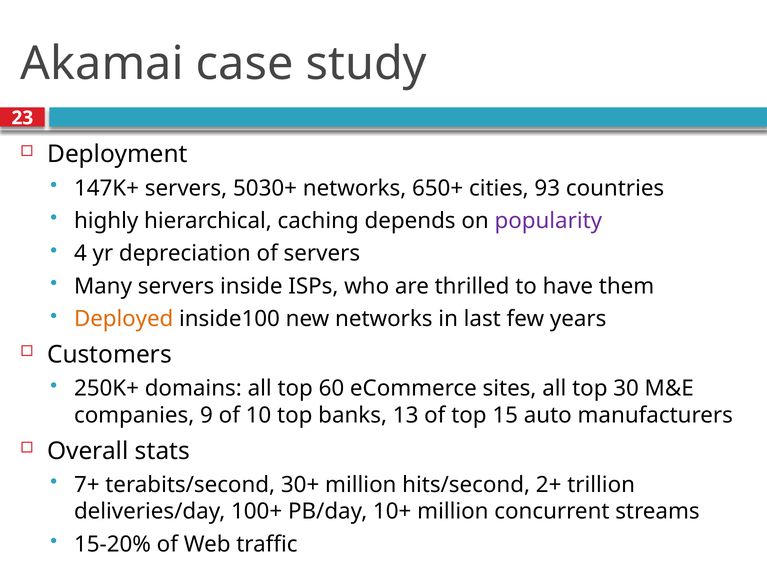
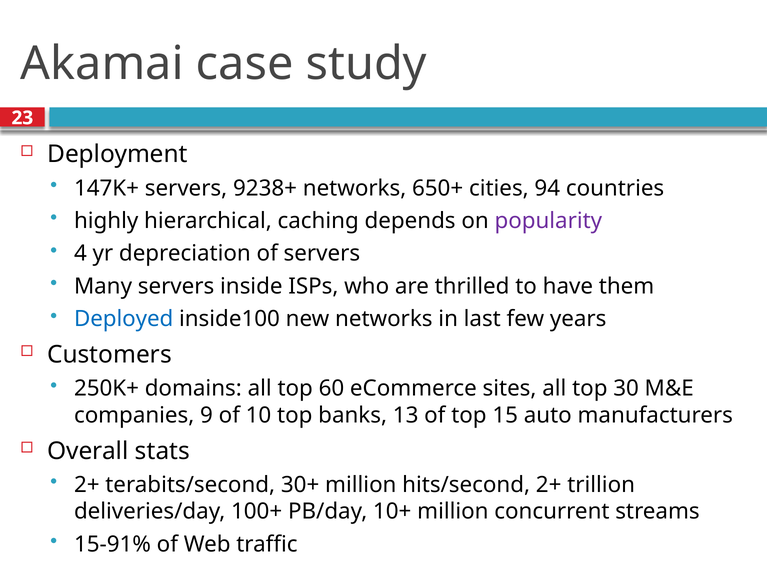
5030+: 5030+ -> 9238+
93: 93 -> 94
Deployed colour: orange -> blue
7+ at (87, 485): 7+ -> 2+
15-20%: 15-20% -> 15-91%
